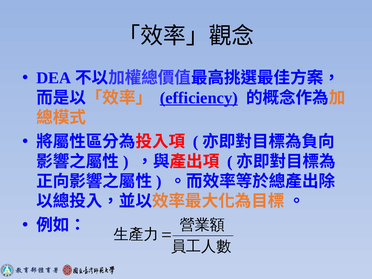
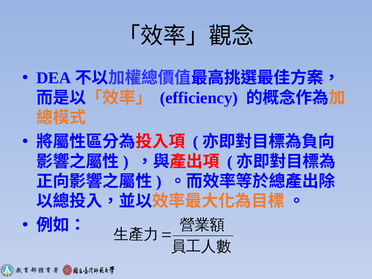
efficiency underline: present -> none
